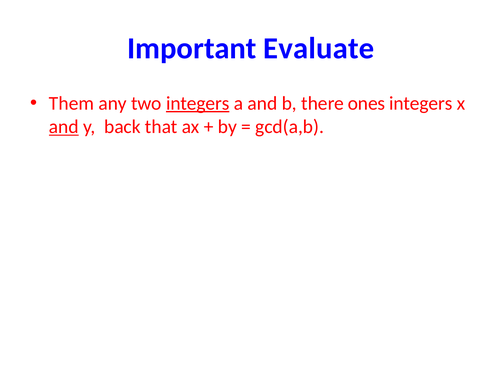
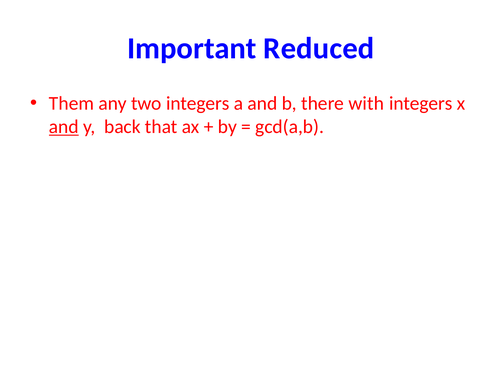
Evaluate: Evaluate -> Reduced
integers at (198, 103) underline: present -> none
ones: ones -> with
